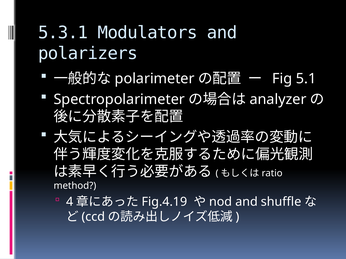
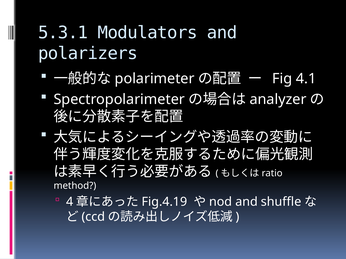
5.1: 5.1 -> 4.1
